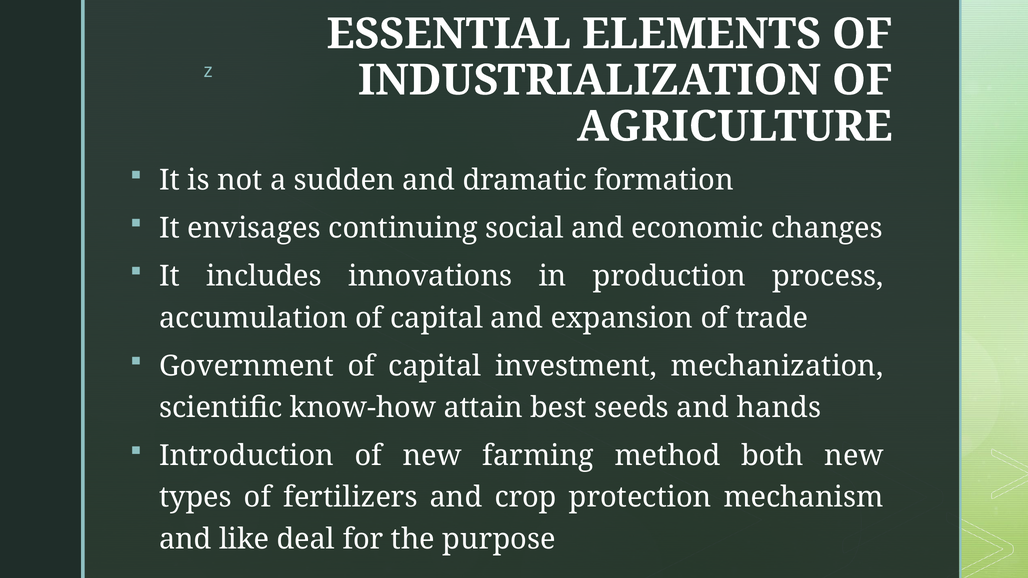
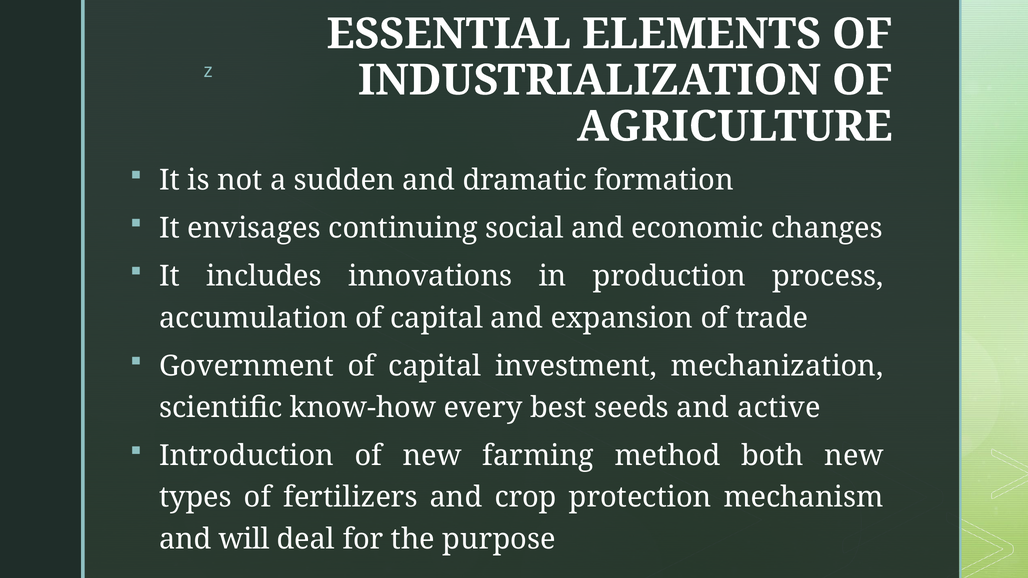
attain: attain -> every
hands: hands -> active
like: like -> will
